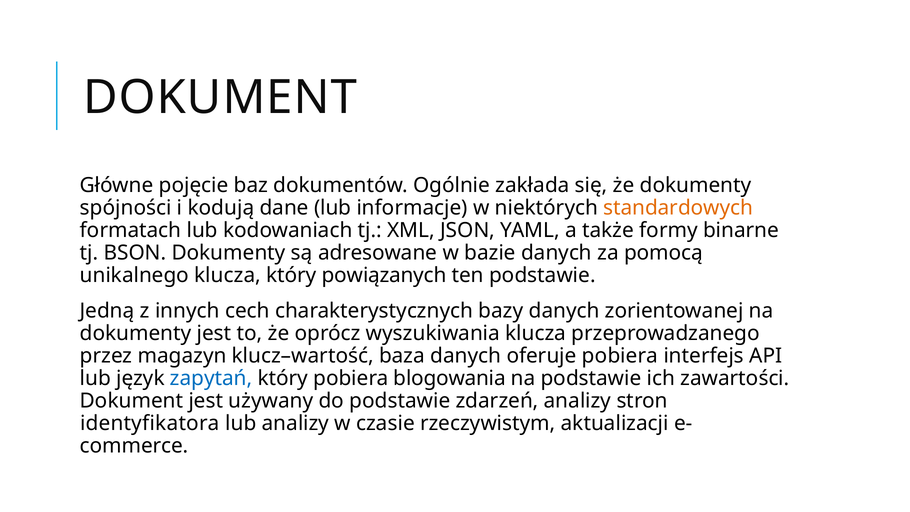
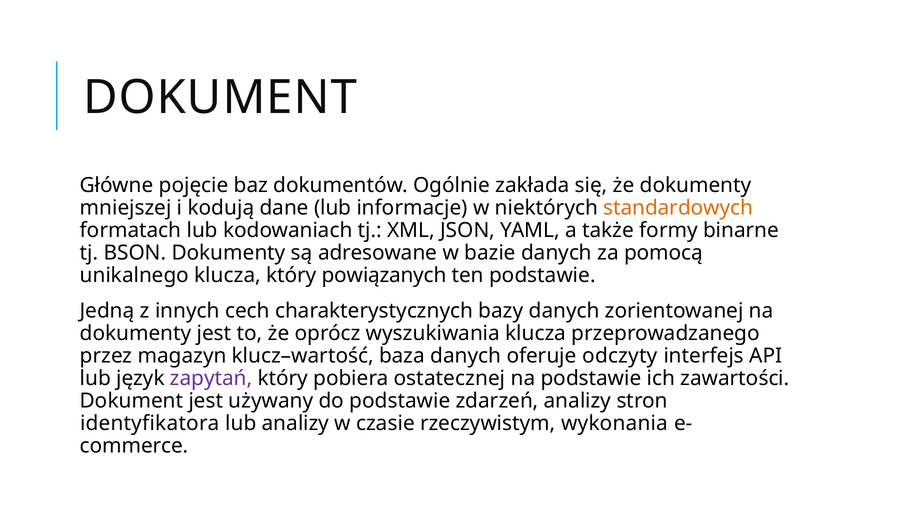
spójności: spójności -> mniejszej
oferuje pobiera: pobiera -> odczyty
zapytań colour: blue -> purple
blogowania: blogowania -> ostatecznej
aktualizacji: aktualizacji -> wykonania
